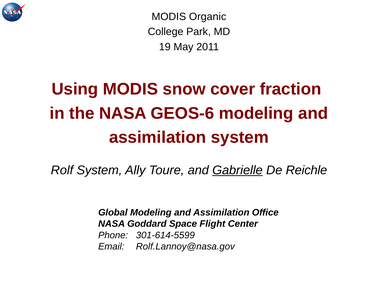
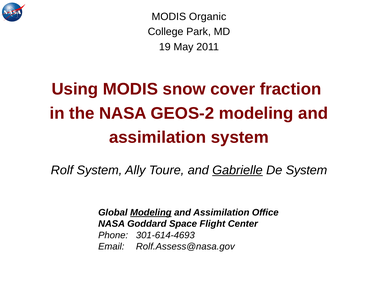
GEOS-6: GEOS-6 -> GEOS-2
De Reichle: Reichle -> System
Modeling at (151, 213) underline: none -> present
301-614-5599: 301-614-5599 -> 301-614-4693
Rolf.Lannoy@nasa.gov: Rolf.Lannoy@nasa.gov -> Rolf.Assess@nasa.gov
